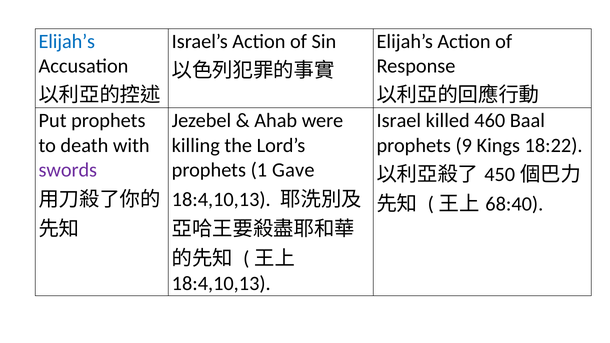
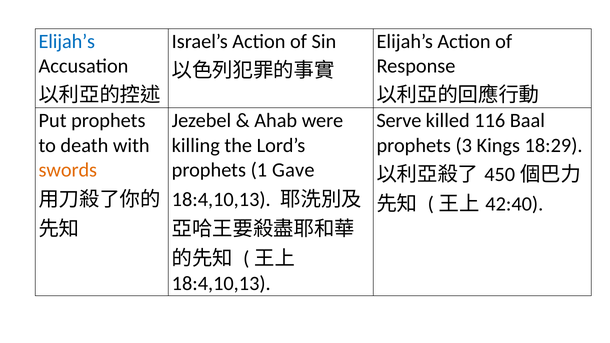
Israel: Israel -> Serve
460: 460 -> 116
9: 9 -> 3
18:22: 18:22 -> 18:29
swords colour: purple -> orange
68:40: 68:40 -> 42:40
